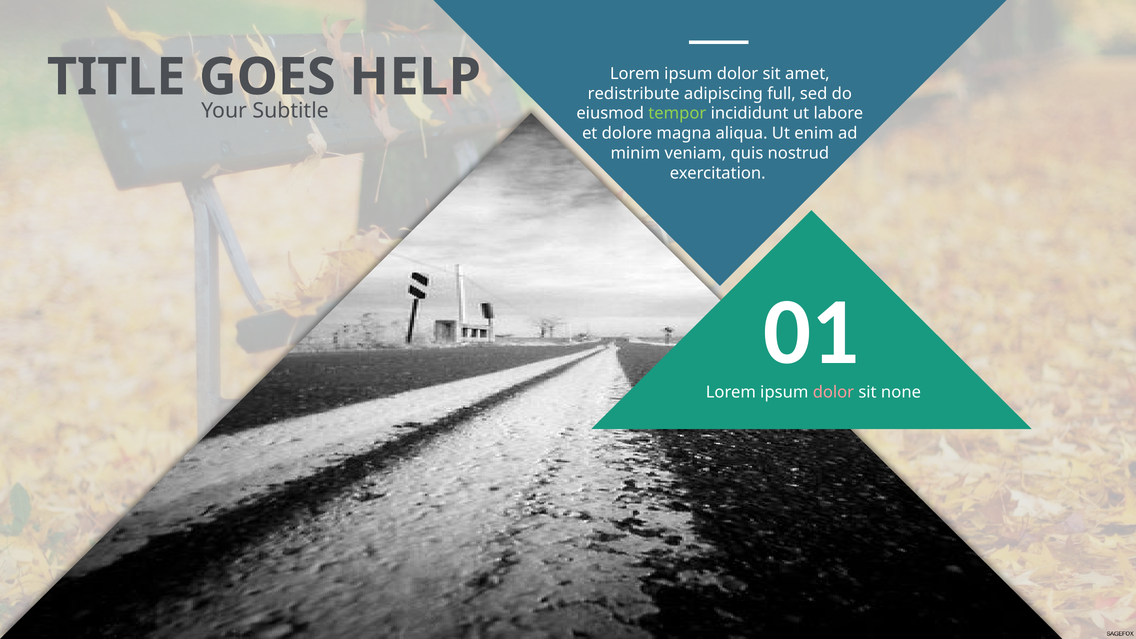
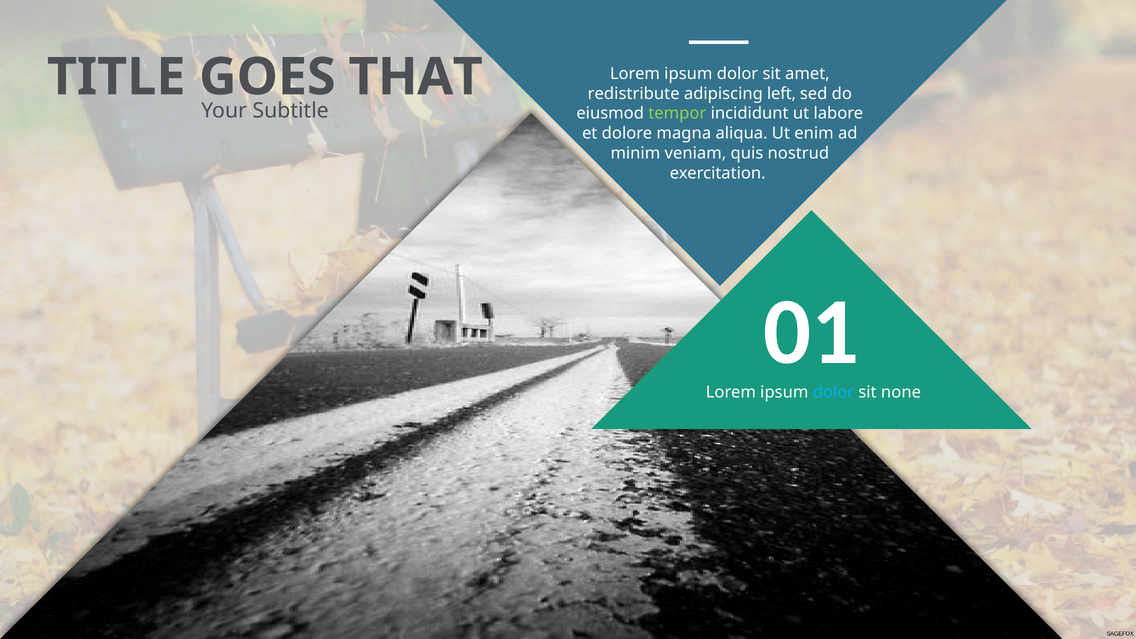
HELP: HELP -> THAT
full: full -> left
dolor at (833, 392) colour: pink -> light blue
